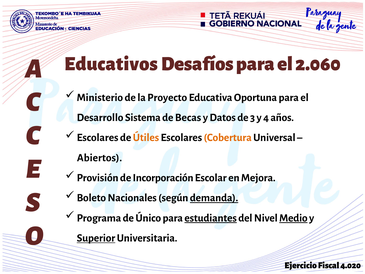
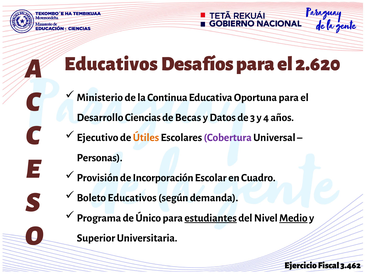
2.060: 2.060 -> 2.620
Proyecto: Proyecto -> Continua
Sistema: Sistema -> Ciencias
Escolares at (98, 137): Escolares -> Ejecutivo
Cobertura colour: orange -> purple
Abiertos: Abiertos -> Personas
Mejora: Mejora -> Cuadro
Boleto Nacionales: Nacionales -> Educativos
demanda underline: present -> none
Superior underline: present -> none
4.020: 4.020 -> 3.462
